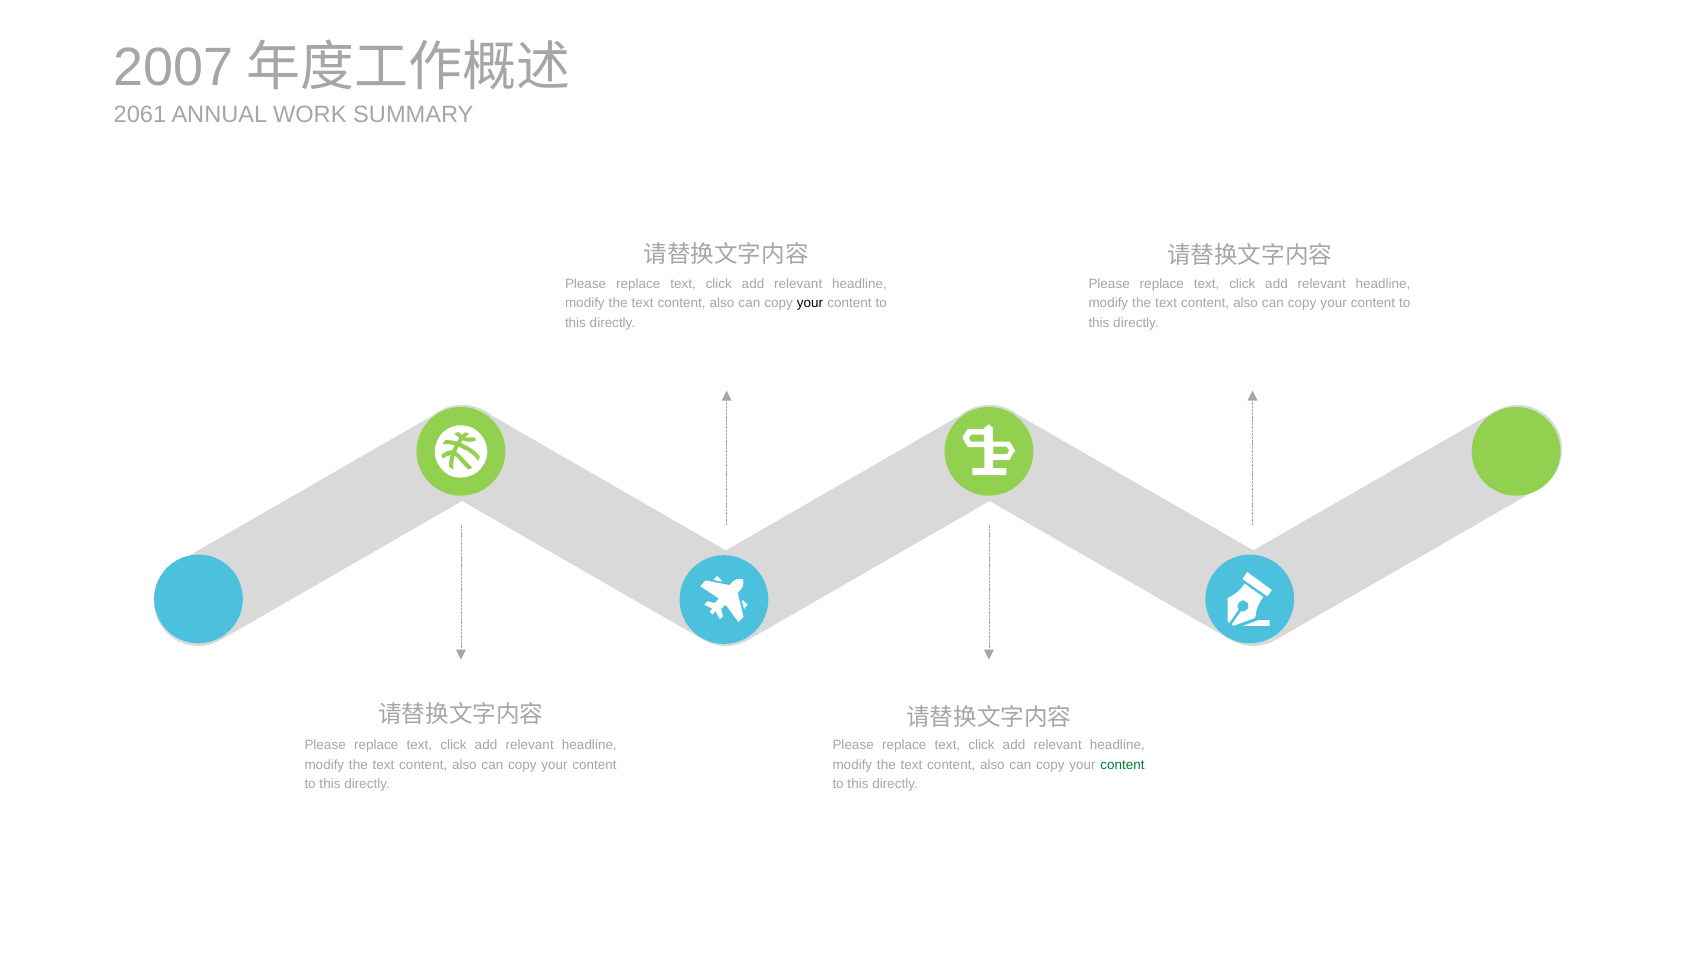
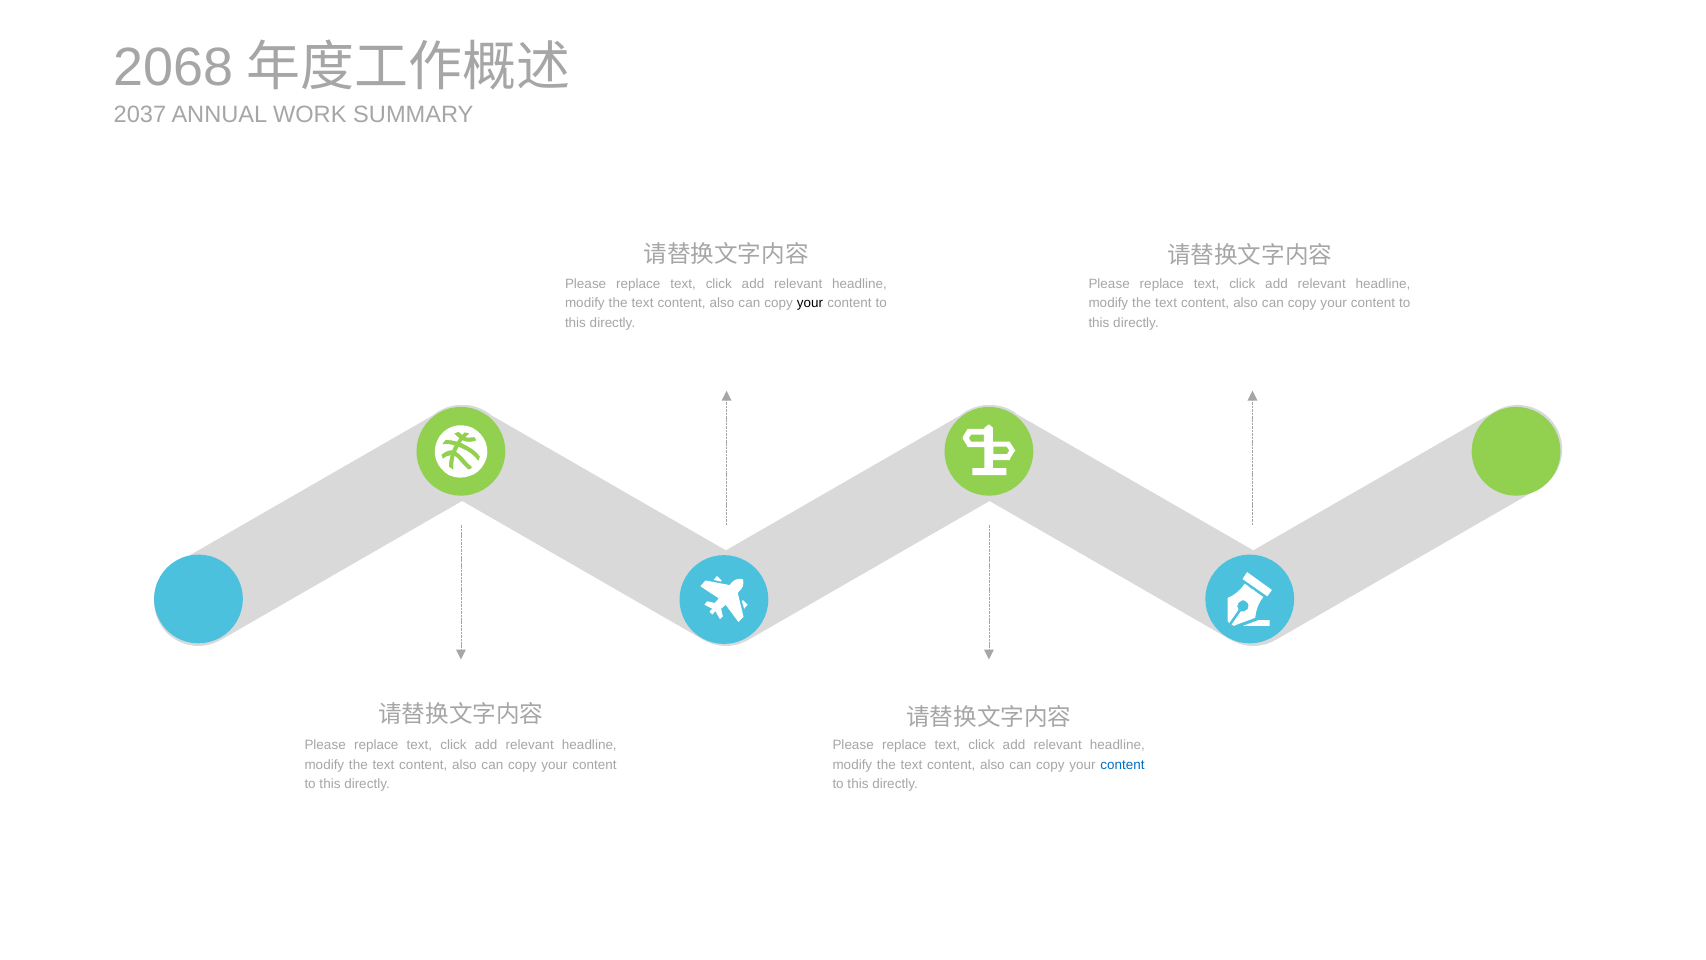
2007: 2007 -> 2068
2061: 2061 -> 2037
content at (1123, 764) colour: green -> blue
